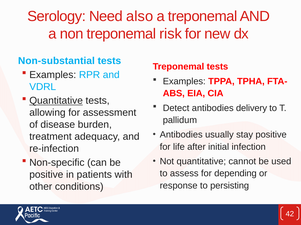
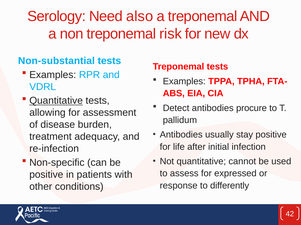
delivery: delivery -> procure
depending: depending -> expressed
persisting: persisting -> differently
